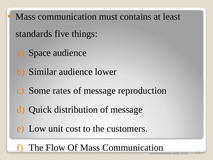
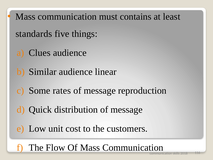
Space: Space -> Clues
lower: lower -> linear
